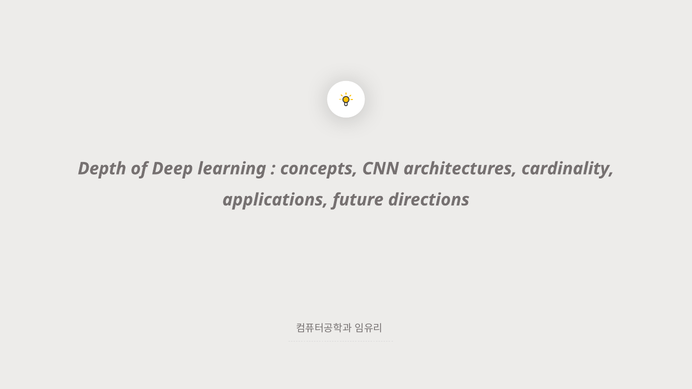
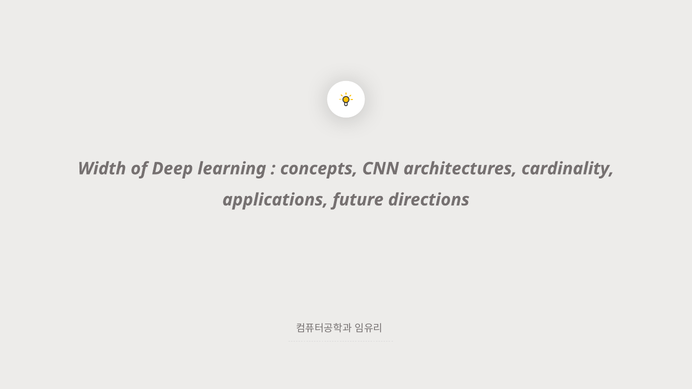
Depth: Depth -> Width
